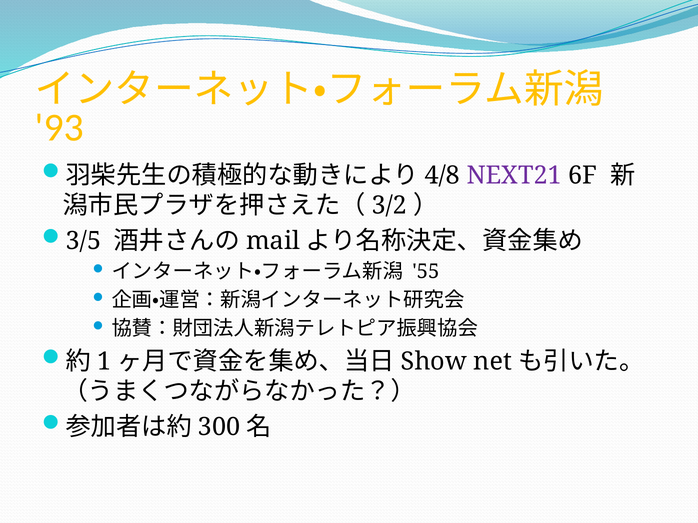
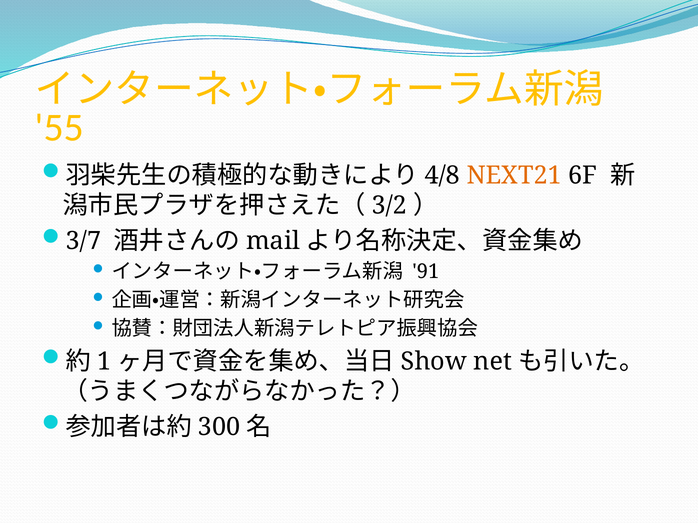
93: 93 -> 55
NEXT21 colour: purple -> orange
3/5: 3/5 -> 3/7
55: 55 -> 91
